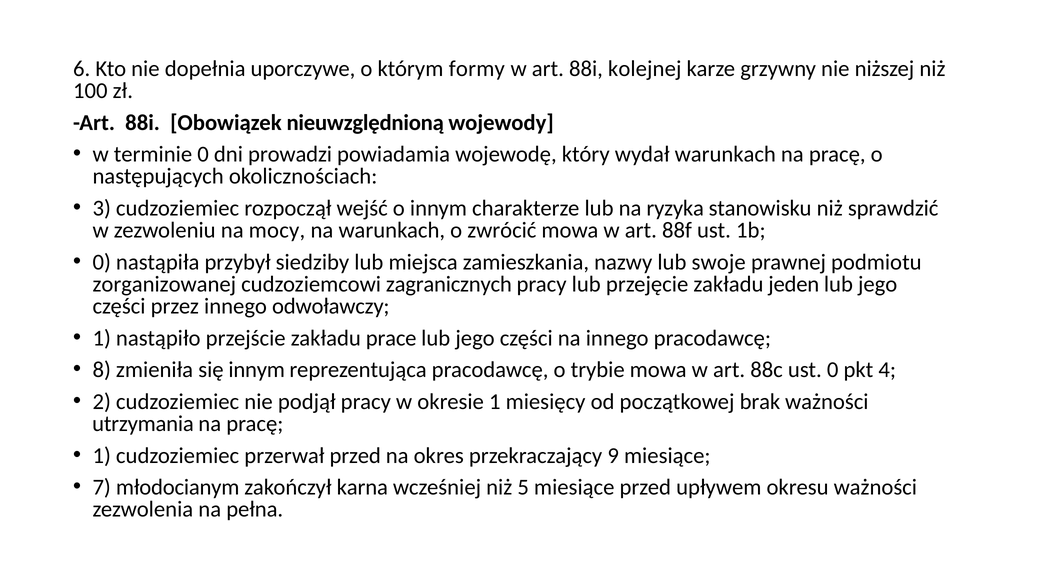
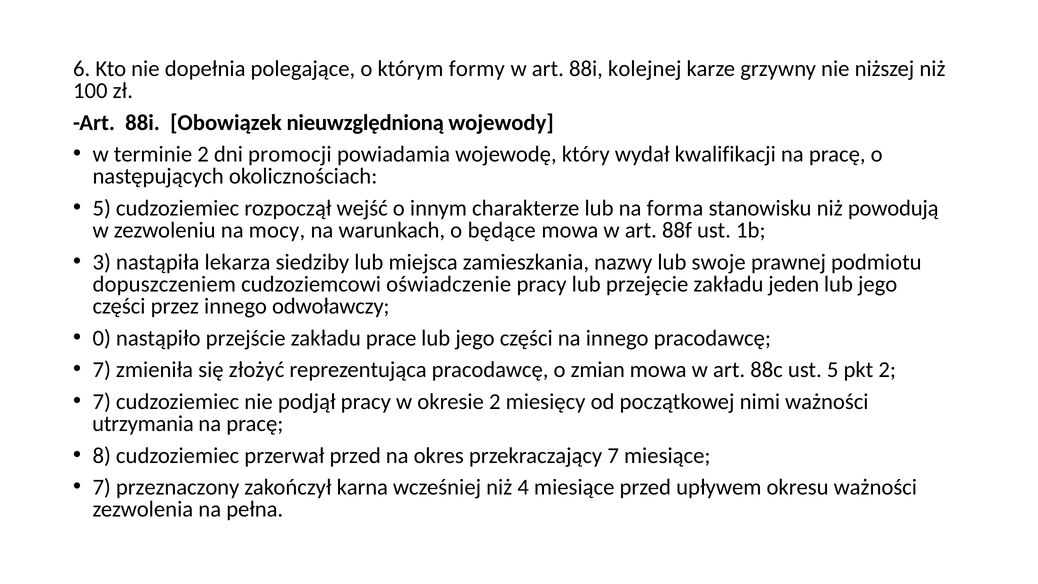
uporczywe: uporczywe -> polegające
terminie 0: 0 -> 2
prowadzi: prowadzi -> promocji
wydał warunkach: warunkach -> kwalifikacji
3 at (102, 208): 3 -> 5
ryzyka: ryzyka -> forma
sprawdzić: sprawdzić -> powodują
zwrócić: zwrócić -> będące
0 at (102, 262): 0 -> 3
przybył: przybył -> lekarza
zorganizowanej: zorganizowanej -> dopuszczeniem
zagranicznych: zagranicznych -> oświadczenie
1 at (102, 338): 1 -> 0
8 at (102, 370): 8 -> 7
się innym: innym -> złożyć
trybie: trybie -> zmian
ust 0: 0 -> 5
pkt 4: 4 -> 2
2 at (102, 402): 2 -> 7
okresie 1: 1 -> 2
brak: brak -> nimi
1 at (102, 455): 1 -> 8
przekraczający 9: 9 -> 7
młodocianym: młodocianym -> przeznaczony
5: 5 -> 4
